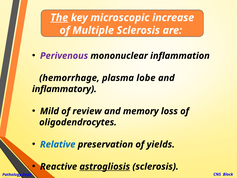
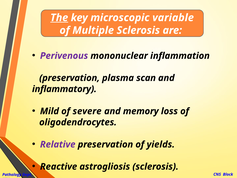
increase: increase -> variable
hemorrhage at (69, 78): hemorrhage -> preservation
lobe: lobe -> scan
review: review -> severe
Relative colour: blue -> purple
astrogliosis underline: present -> none
